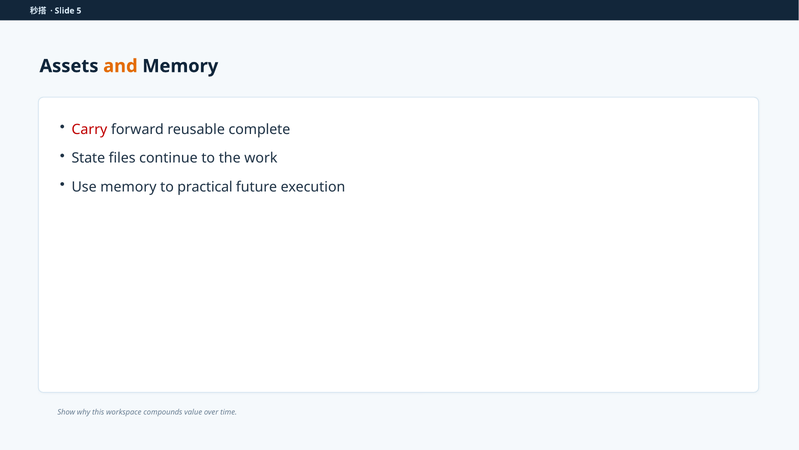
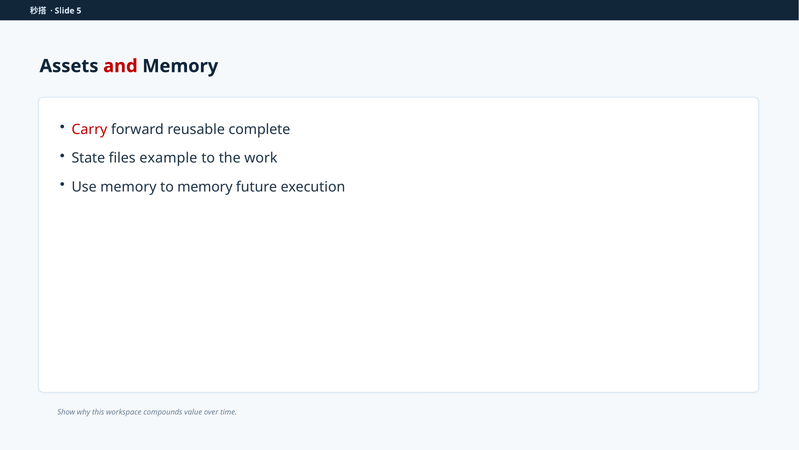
and colour: orange -> red
continue: continue -> example
to practical: practical -> memory
